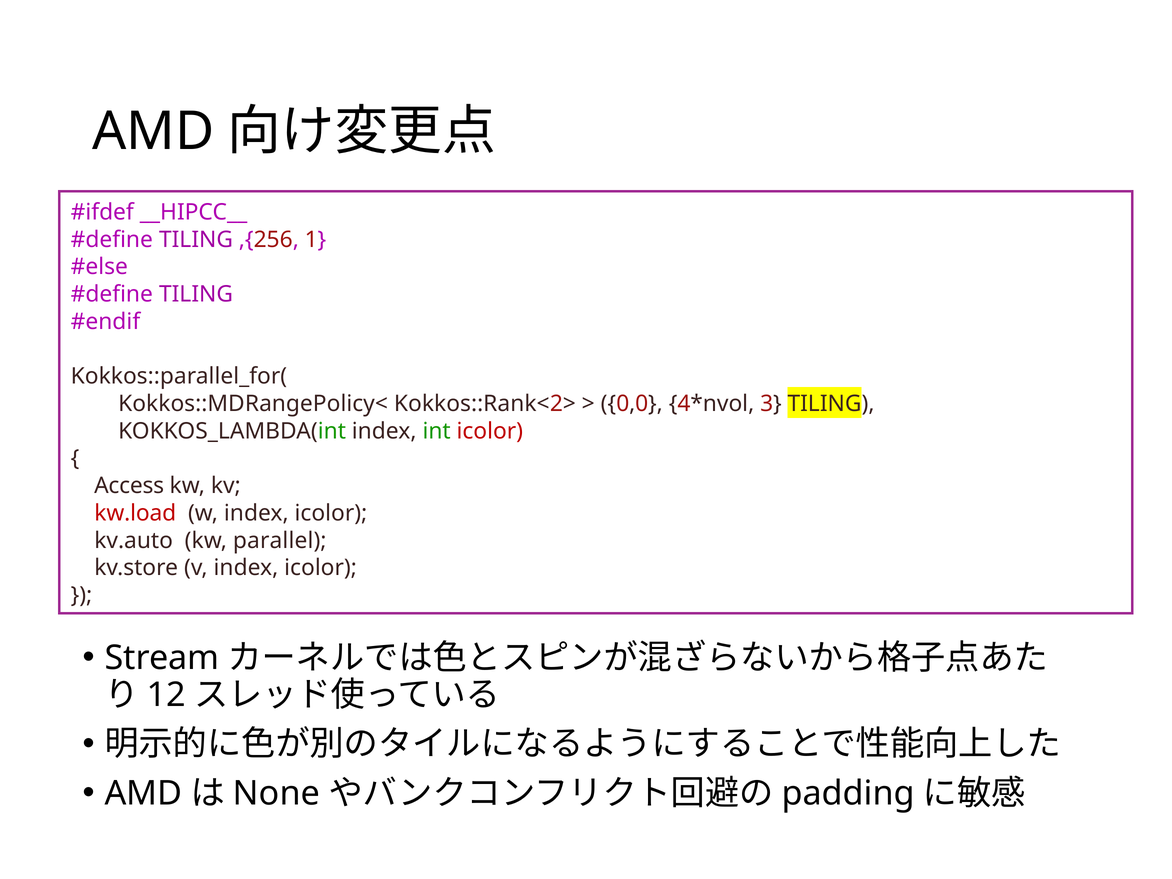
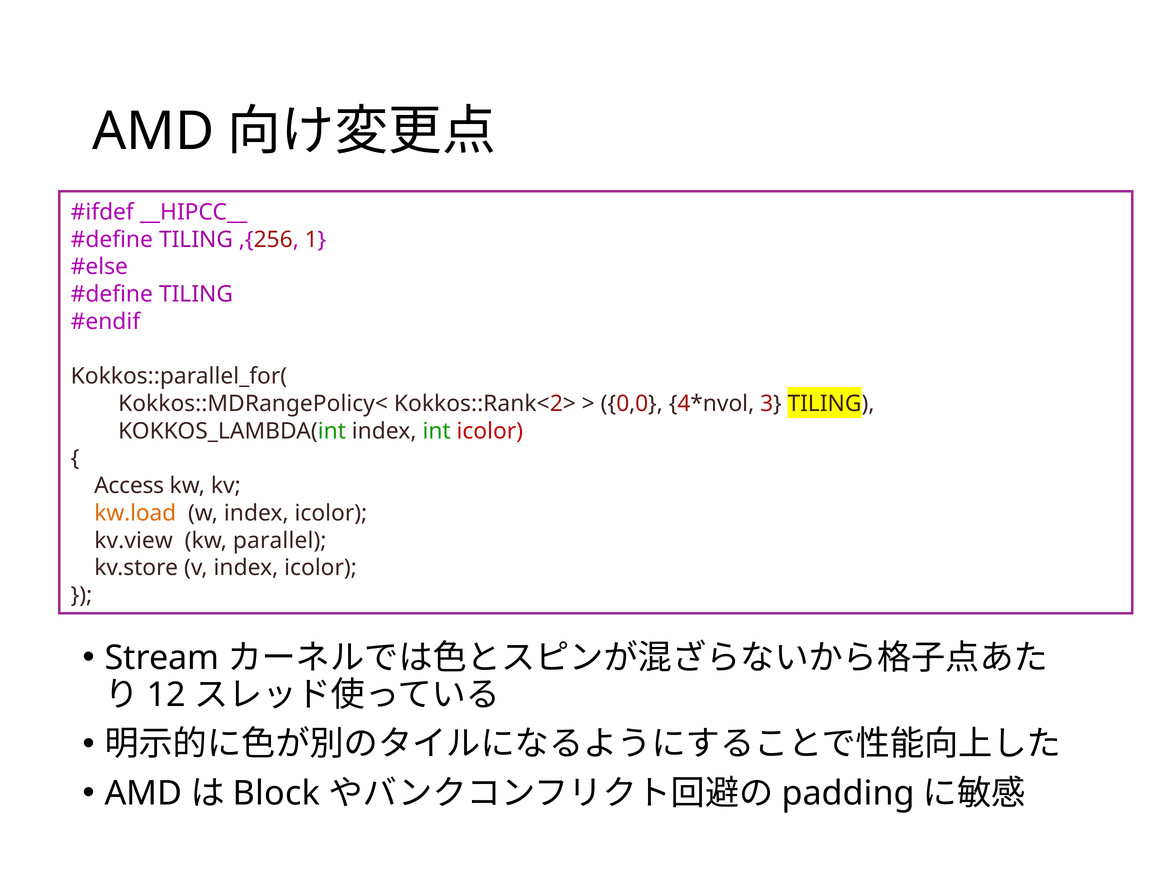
kw.load colour: red -> orange
kv.auto: kv.auto -> kv.view
None: None -> Block
